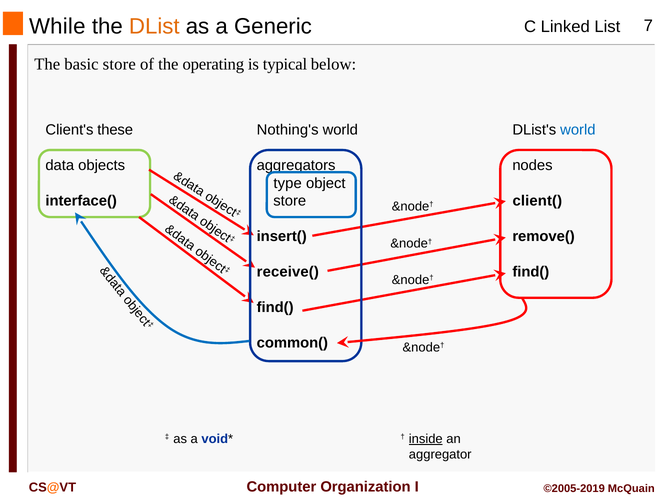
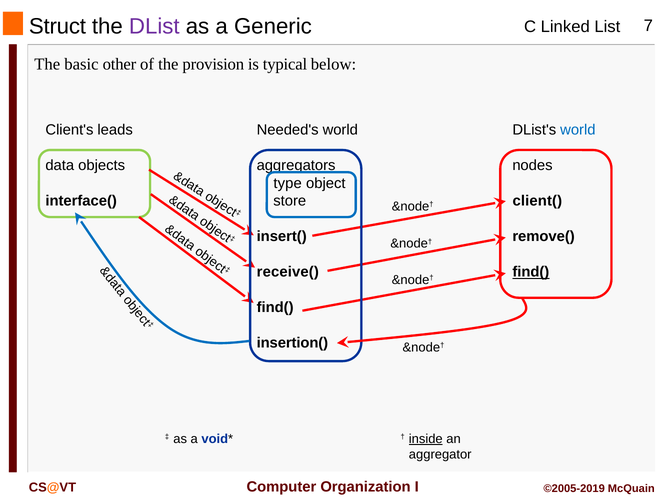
While: While -> Struct
DList colour: orange -> purple
basic store: store -> other
operating: operating -> provision
these: these -> leads
Nothing's: Nothing's -> Needed's
find( at (531, 272) underline: none -> present
common(: common( -> insertion(
